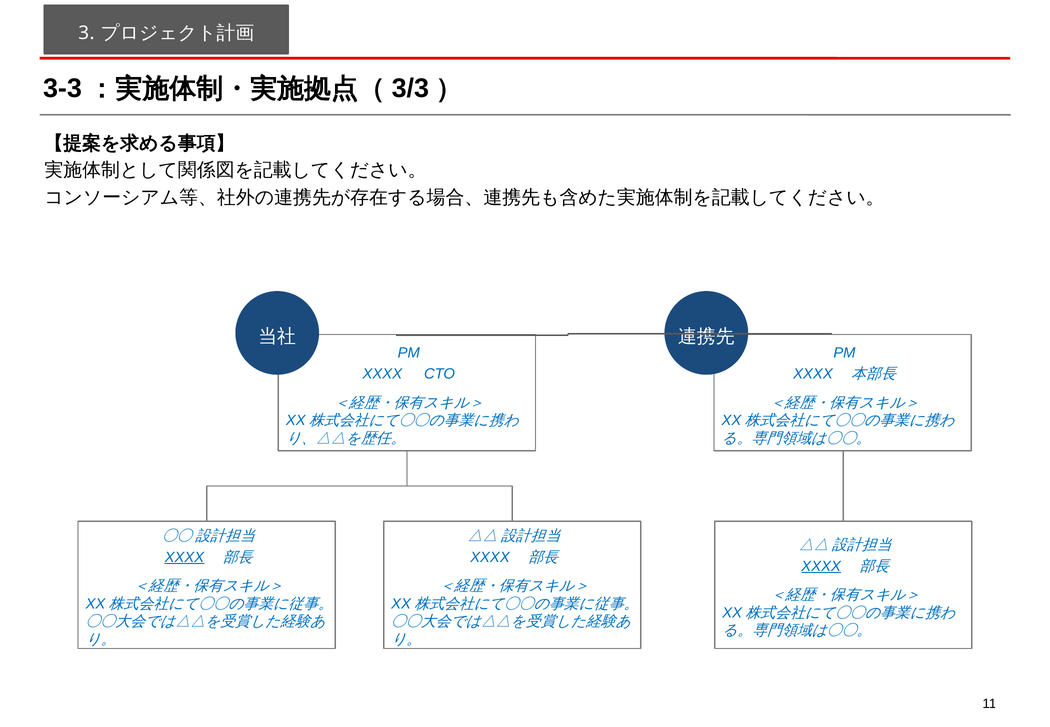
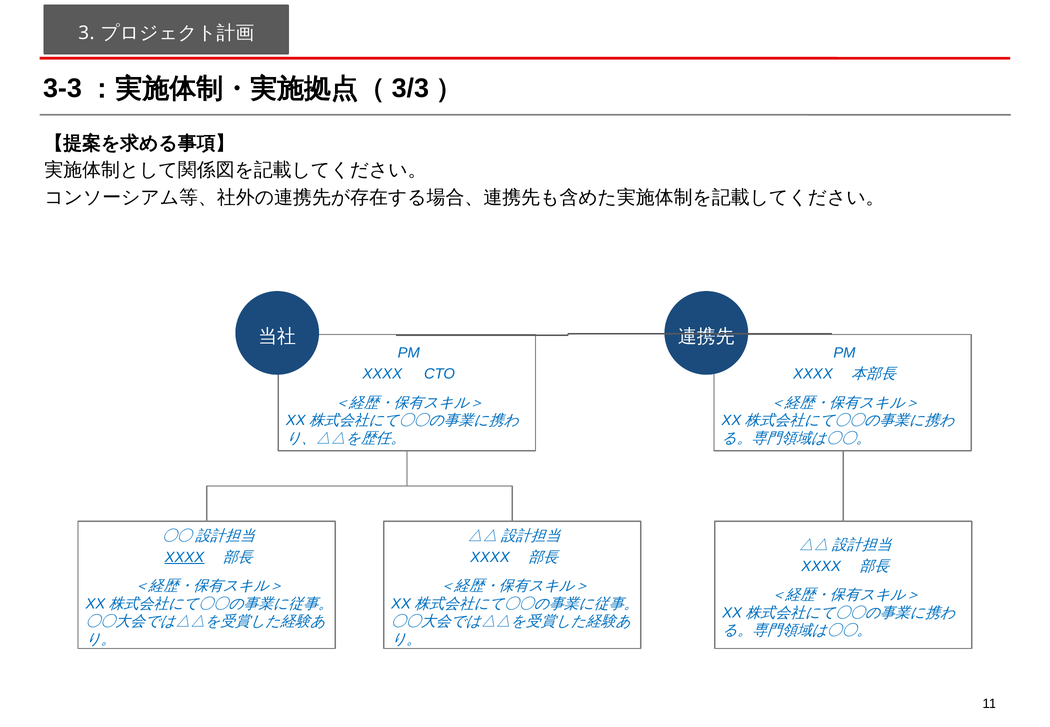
XXXX at (821, 566) underline: present -> none
